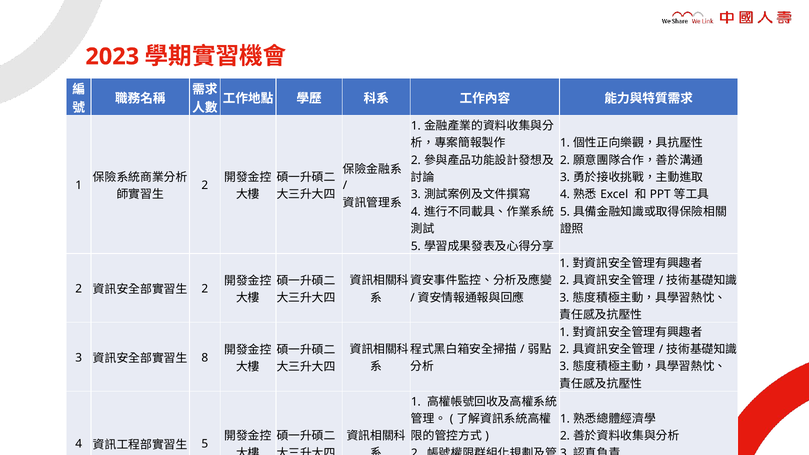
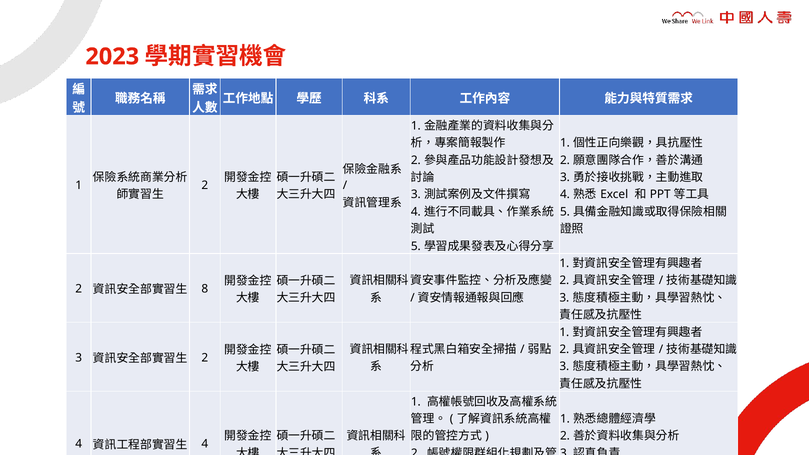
2 at (205, 289): 2 -> 8
8 at (205, 358): 8 -> 2
5 at (205, 444): 5 -> 4
